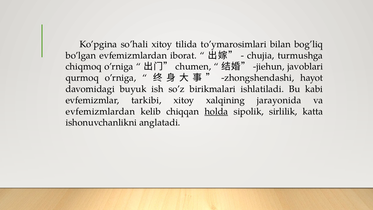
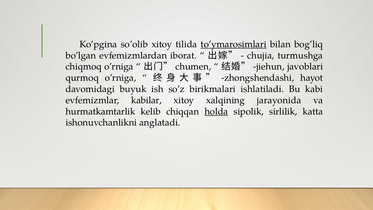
so’hali: so’hali -> so’olib
to’ymarosimlari underline: none -> present
tarkibi: tarkibi -> kabilar
evfemizmlardan at (100, 111): evfemizmlardan -> hurmatkamtarlik
